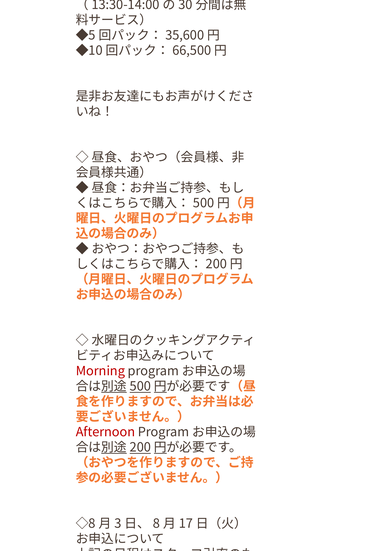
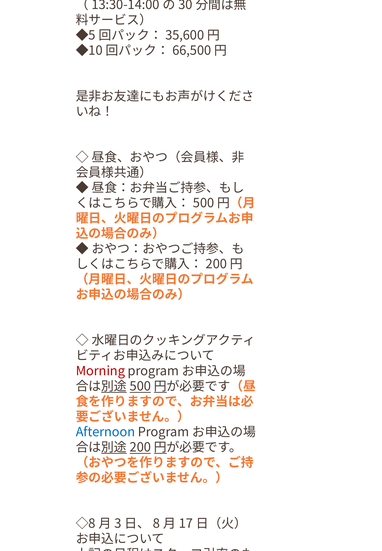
Afternoon colour: red -> blue
